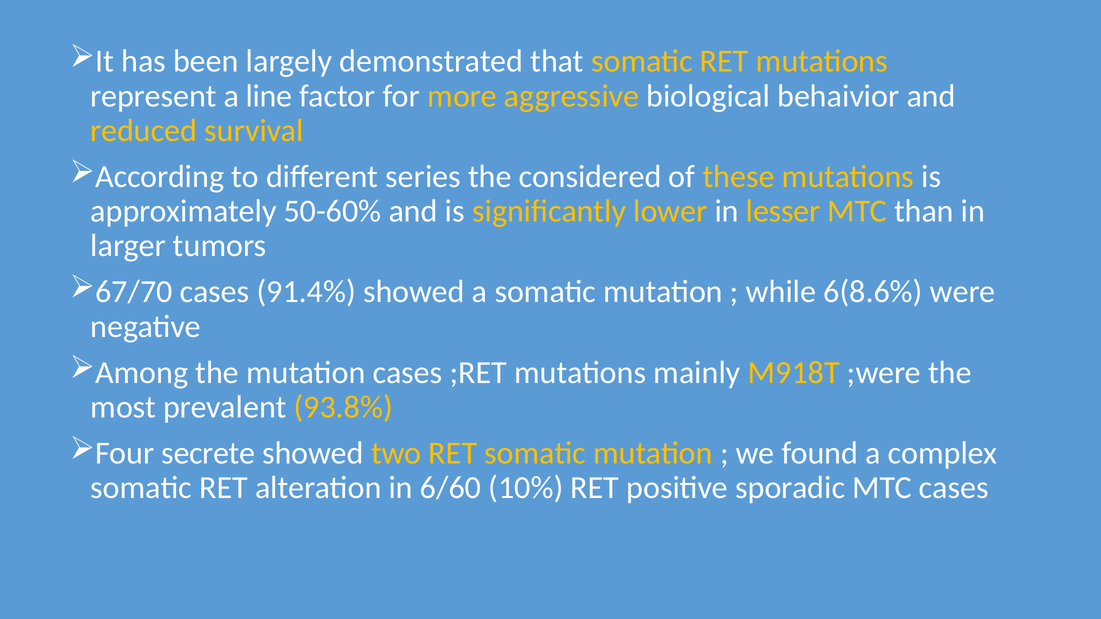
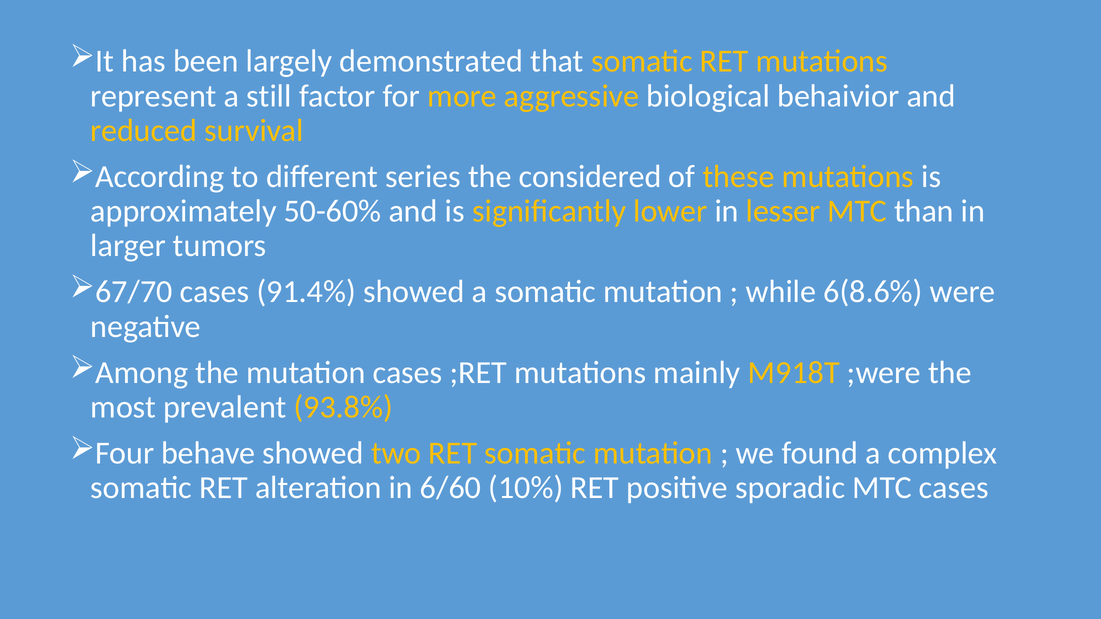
line: line -> still
secrete: secrete -> behave
